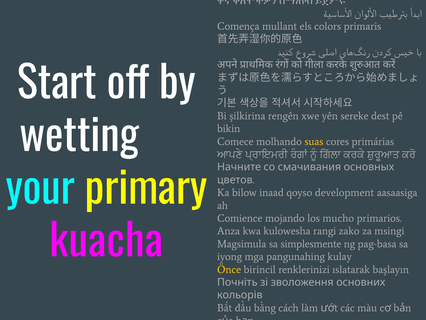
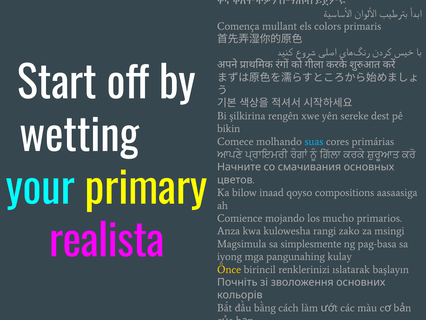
suas colour: yellow -> light blue
development: development -> compositions
kuacha: kuacha -> realista
